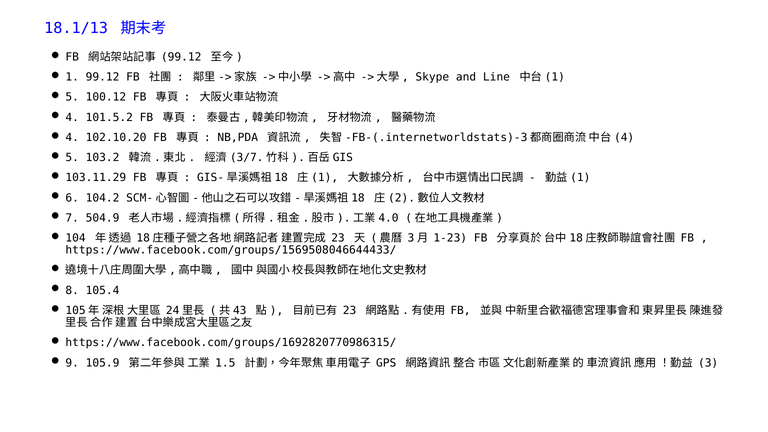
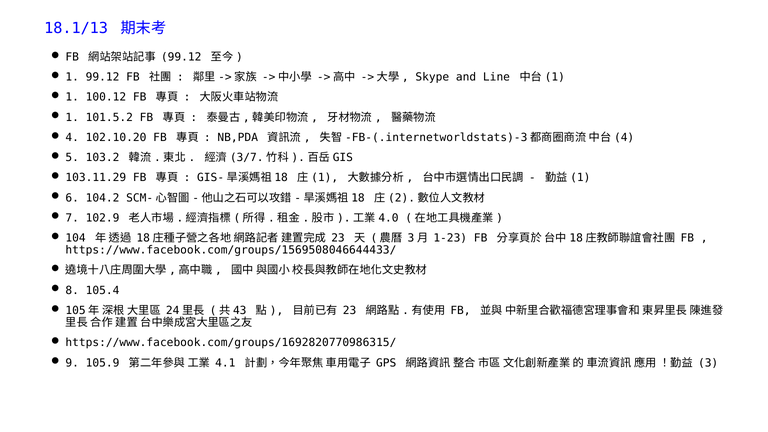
5 at (72, 97): 5 -> 1
4 at (72, 117): 4 -> 1
504.9: 504.9 -> 102.9
1.5: 1.5 -> 4.1
